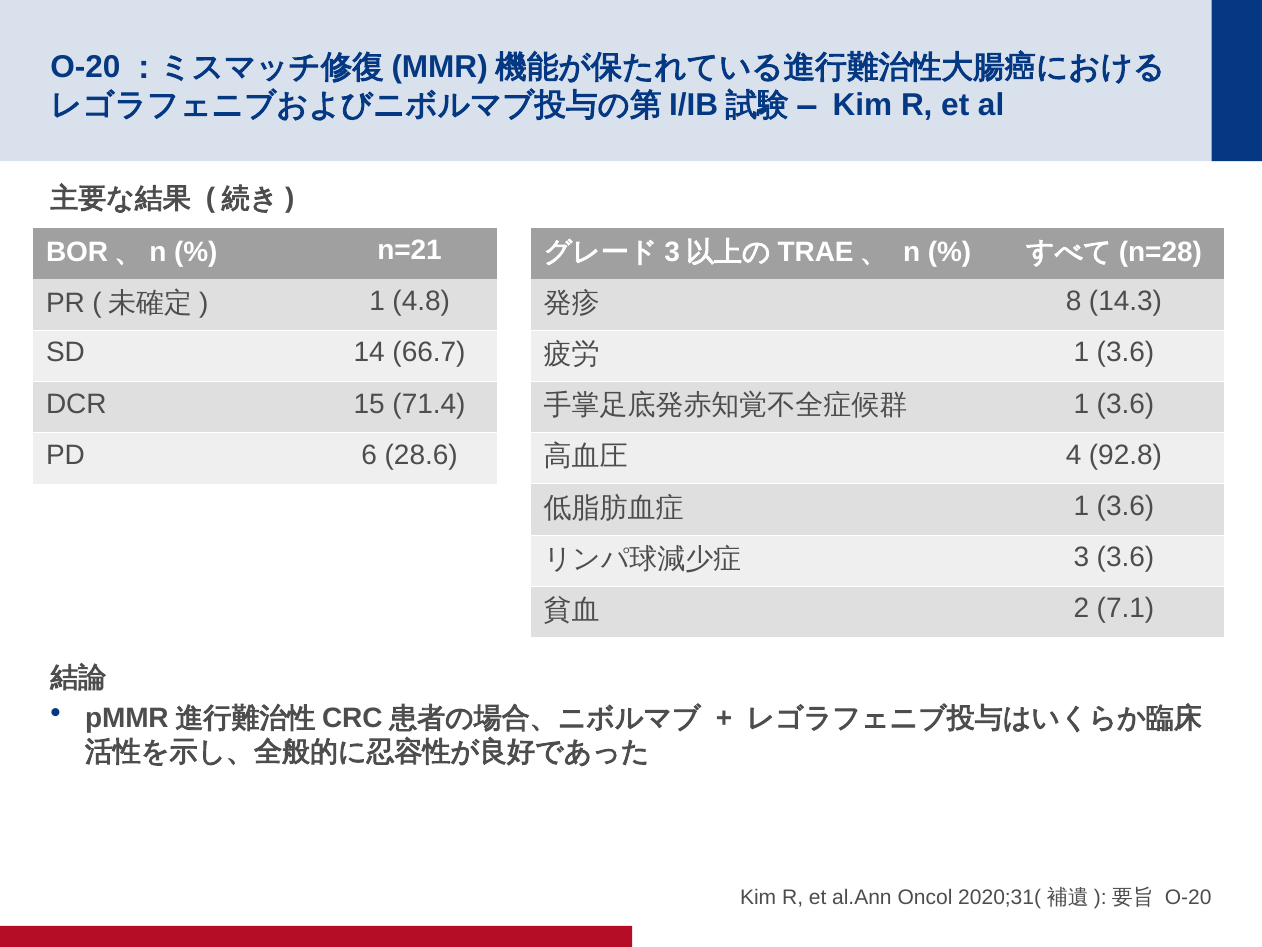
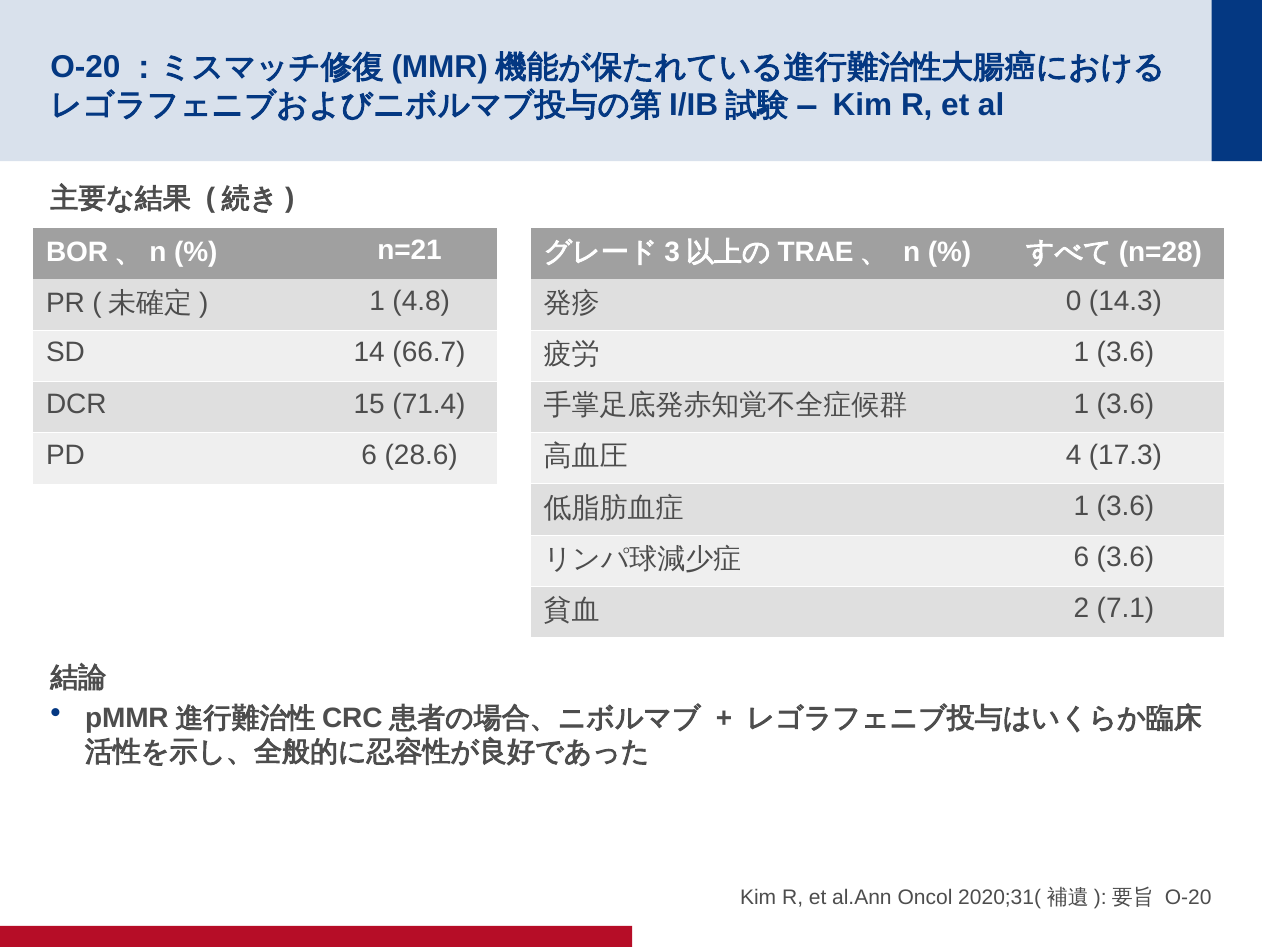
8: 8 -> 0
92.8: 92.8 -> 17.3
3 at (1081, 557): 3 -> 6
